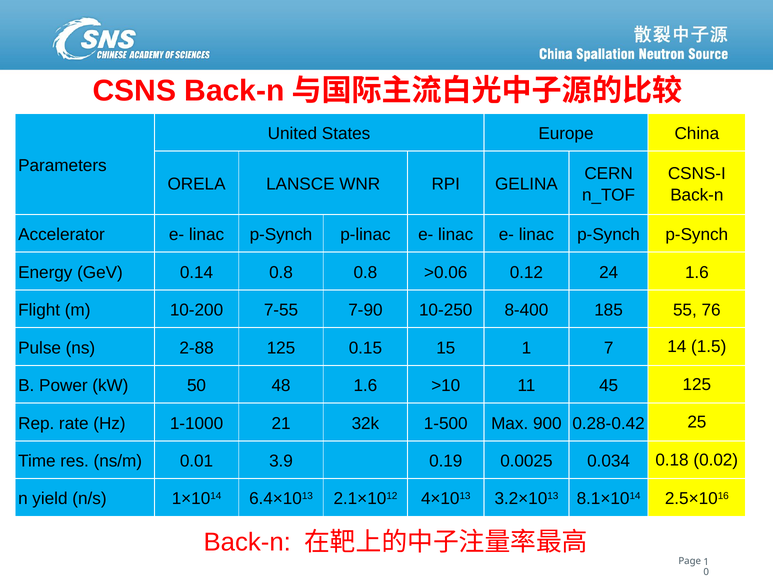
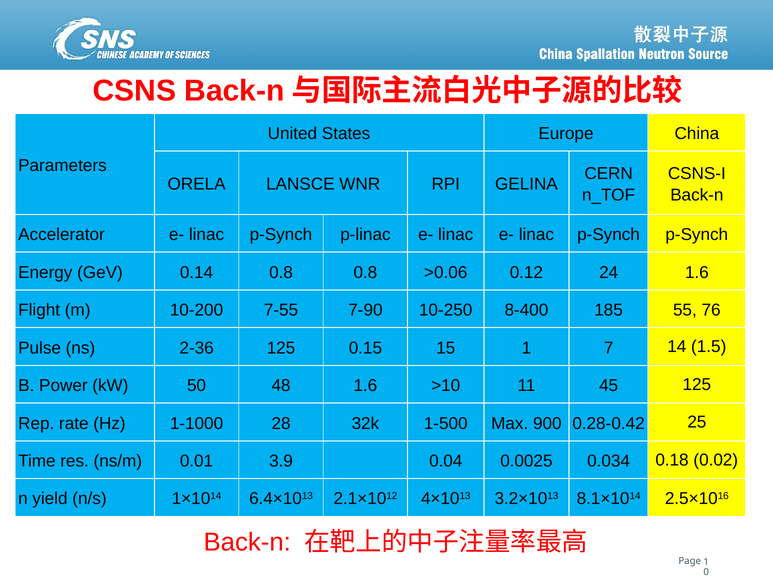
2-88: 2-88 -> 2-36
21: 21 -> 28
0.19: 0.19 -> 0.04
